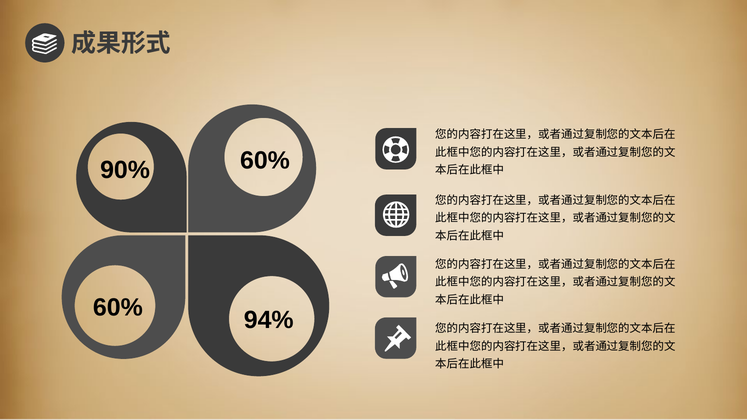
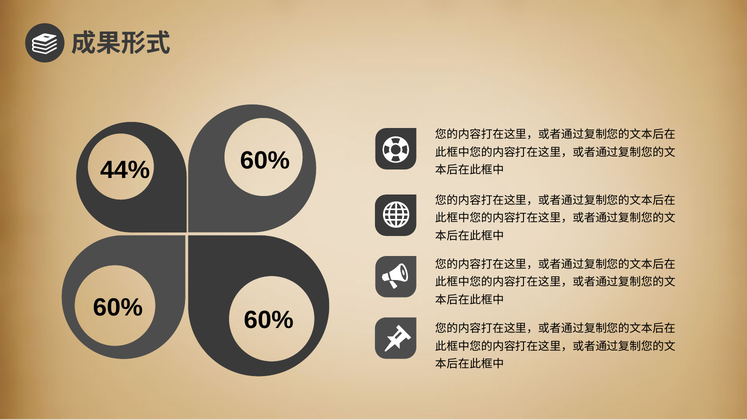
90%: 90% -> 44%
94% at (269, 320): 94% -> 60%
